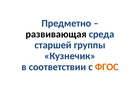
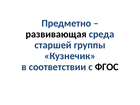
ФГОС colour: orange -> black
